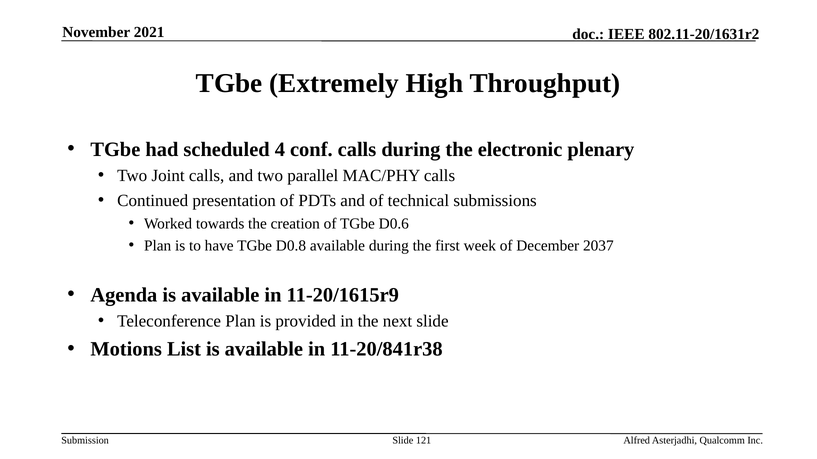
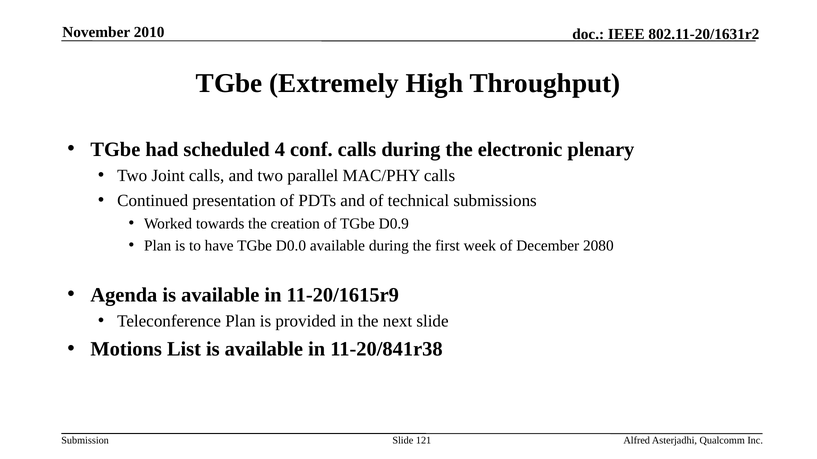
2021: 2021 -> 2010
D0.6: D0.6 -> D0.9
D0.8: D0.8 -> D0.0
2037: 2037 -> 2080
